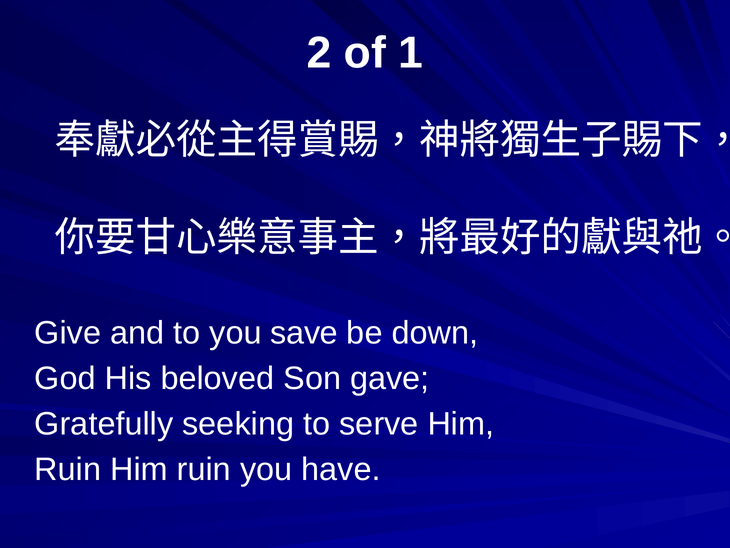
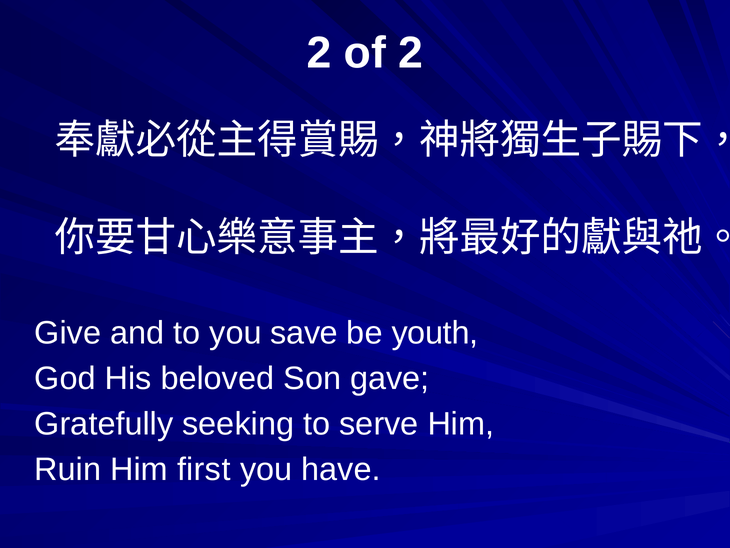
of 1: 1 -> 2
down: down -> youth
ruin at (204, 469): ruin -> first
